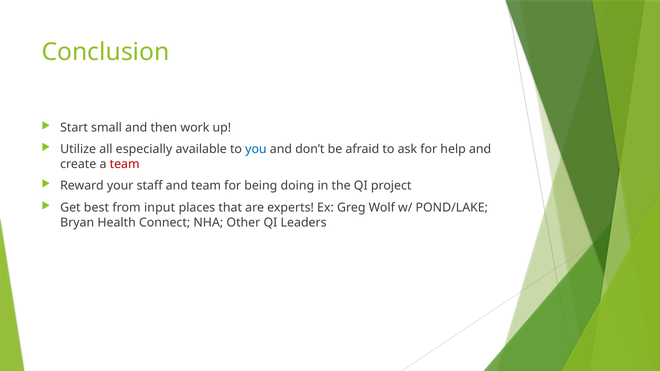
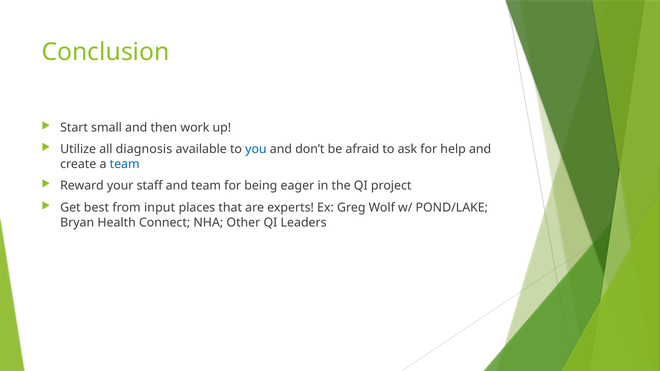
especially: especially -> diagnosis
team at (125, 164) colour: red -> blue
doing: doing -> eager
